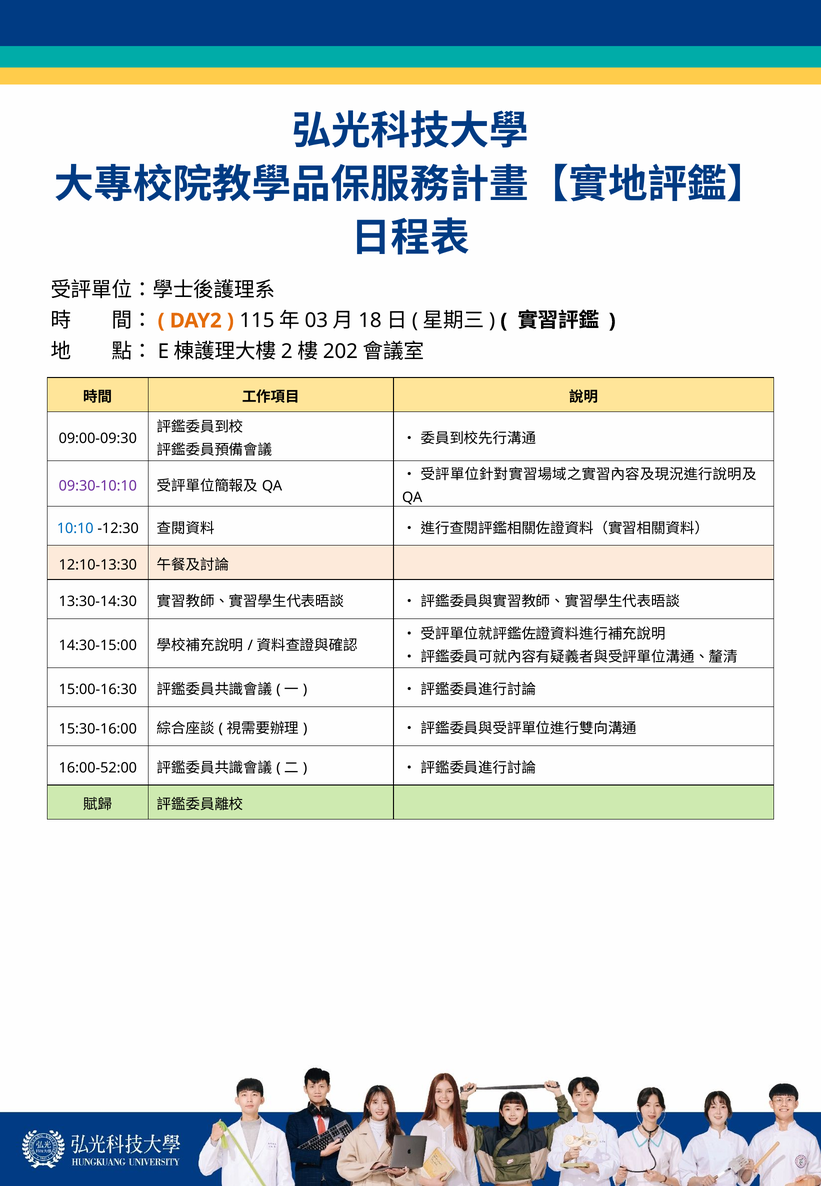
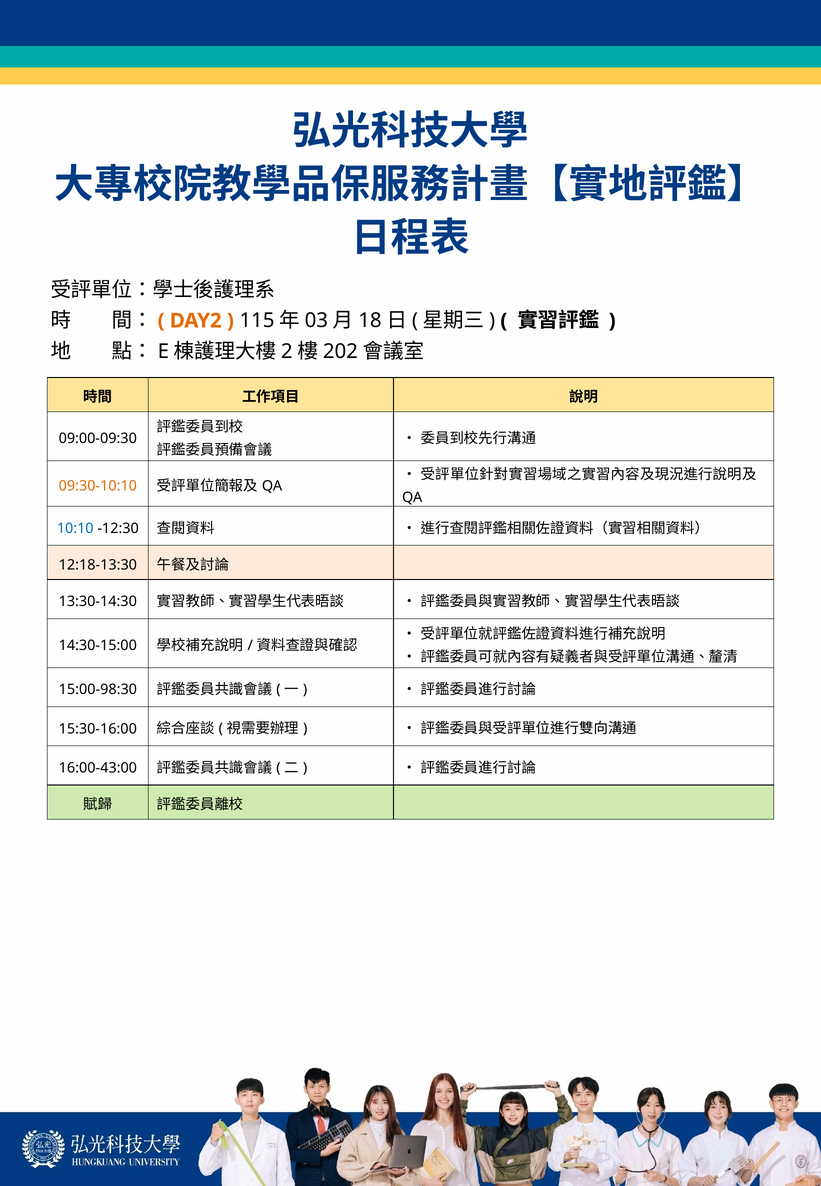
09:30-10:10 colour: purple -> orange
12:10-13:30: 12:10-13:30 -> 12:18-13:30
15:00-16:30: 15:00-16:30 -> 15:00-98:30
16:00-52:00: 16:00-52:00 -> 16:00-43:00
